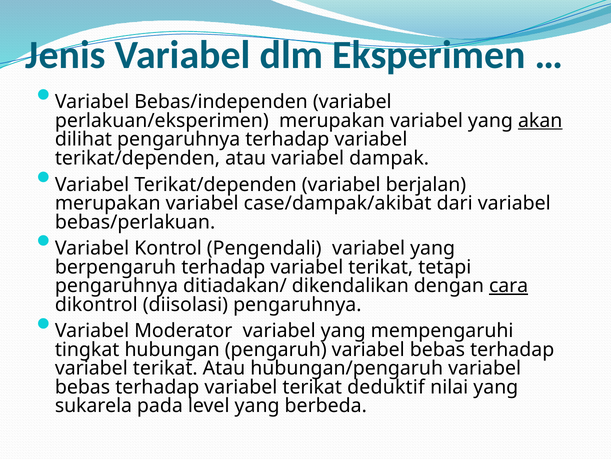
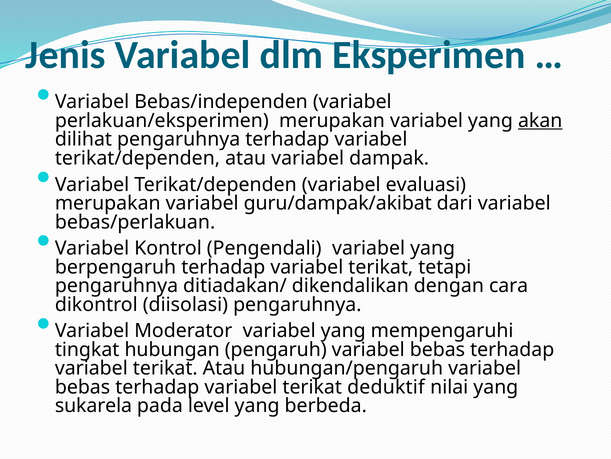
berjalan: berjalan -> evaluasi
case/dampak/akibat: case/dampak/akibat -> guru/dampak/akibat
cara underline: present -> none
